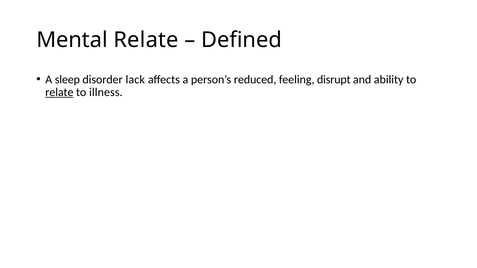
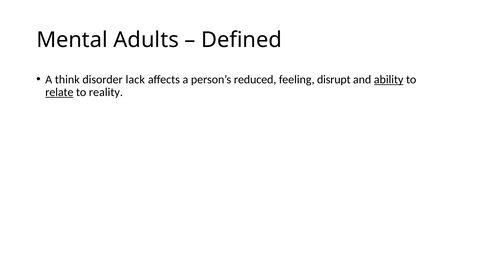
Mental Relate: Relate -> Adults
sleep: sleep -> think
ability underline: none -> present
illness: illness -> reality
